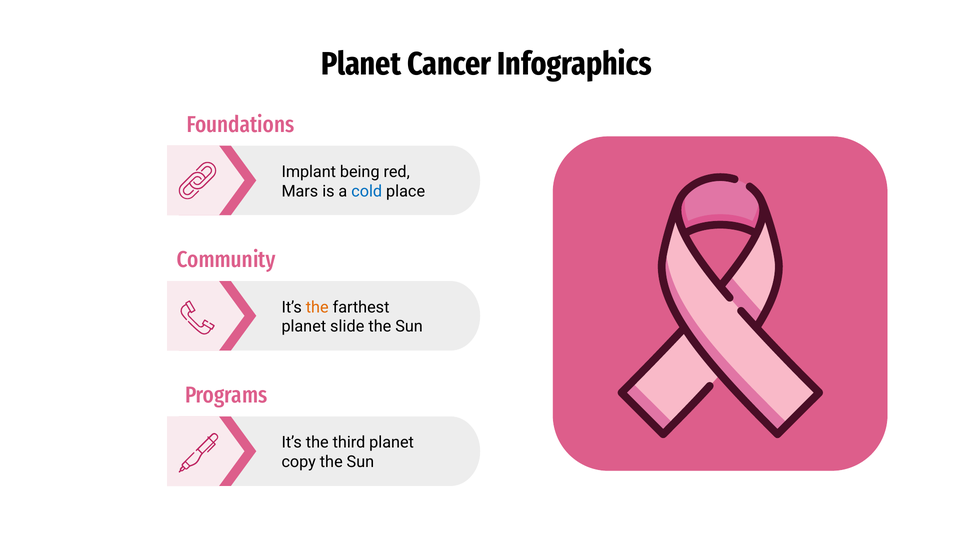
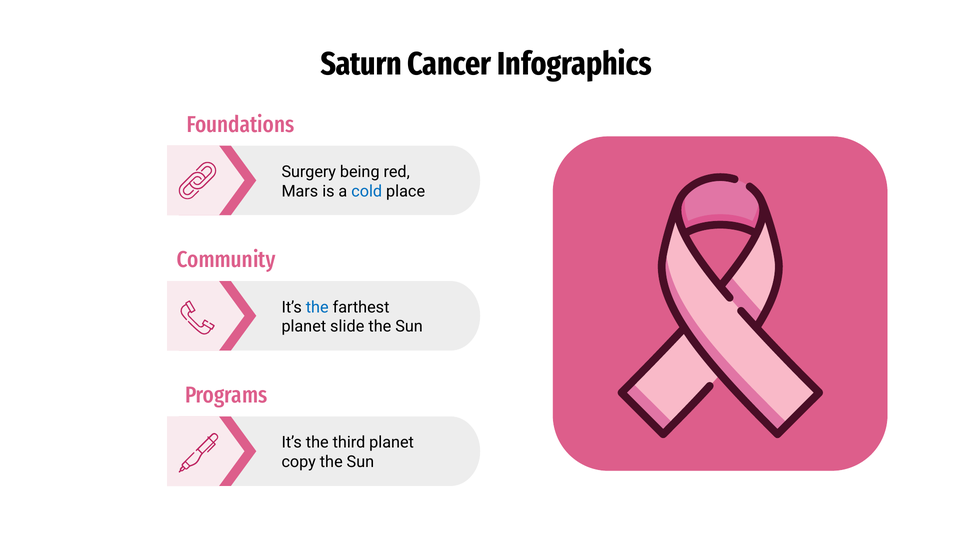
Planet at (361, 64): Planet -> Saturn
Implant: Implant -> Surgery
the at (317, 307) colour: orange -> blue
